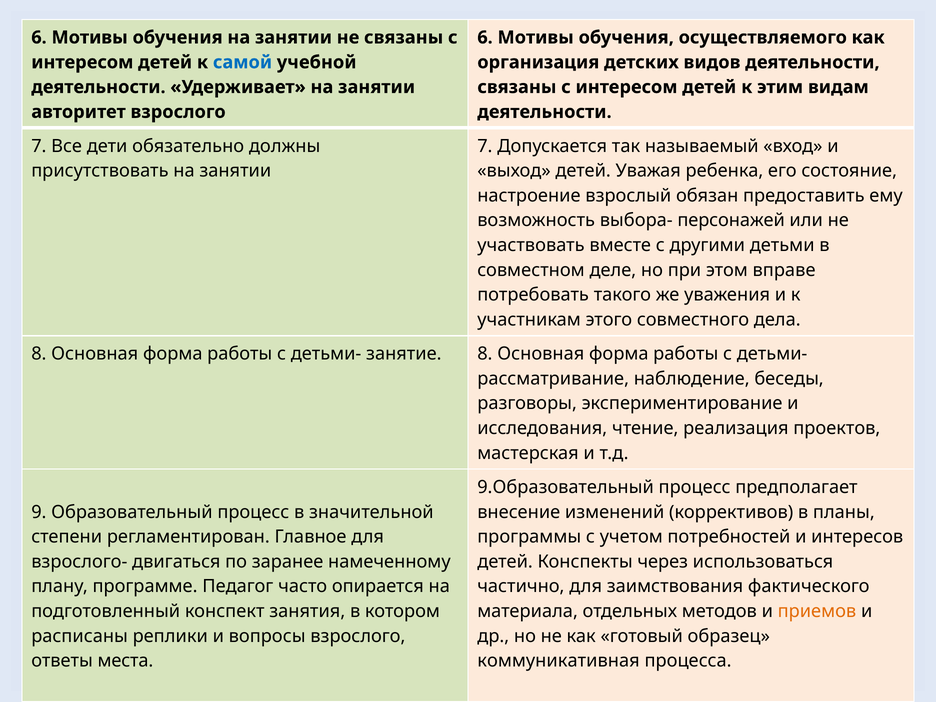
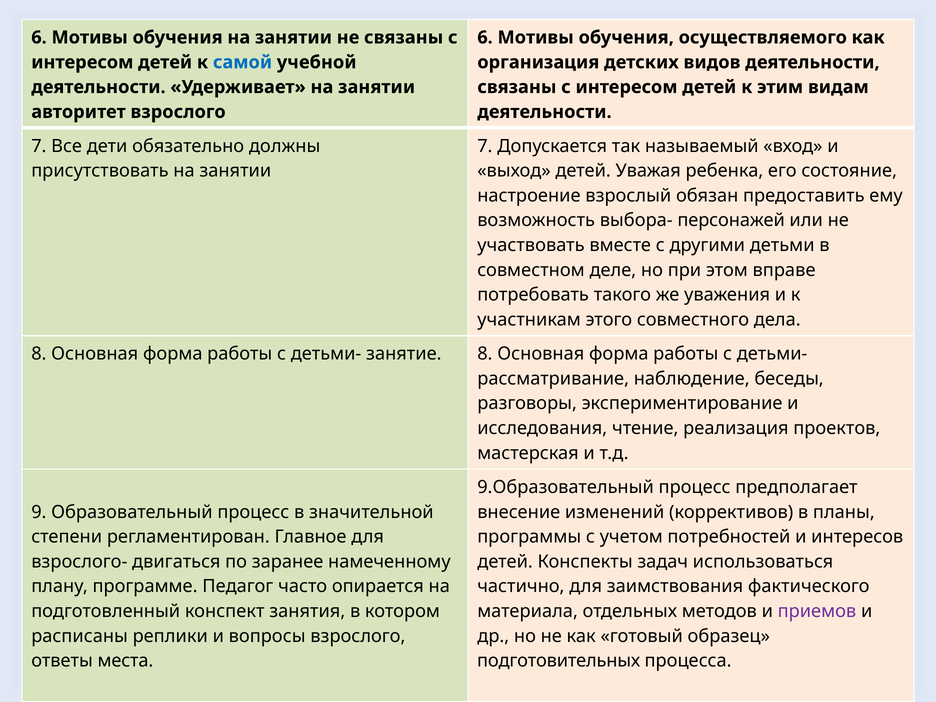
через: через -> задач
приемов colour: orange -> purple
коммуникативная: коммуникативная -> подготовительных
